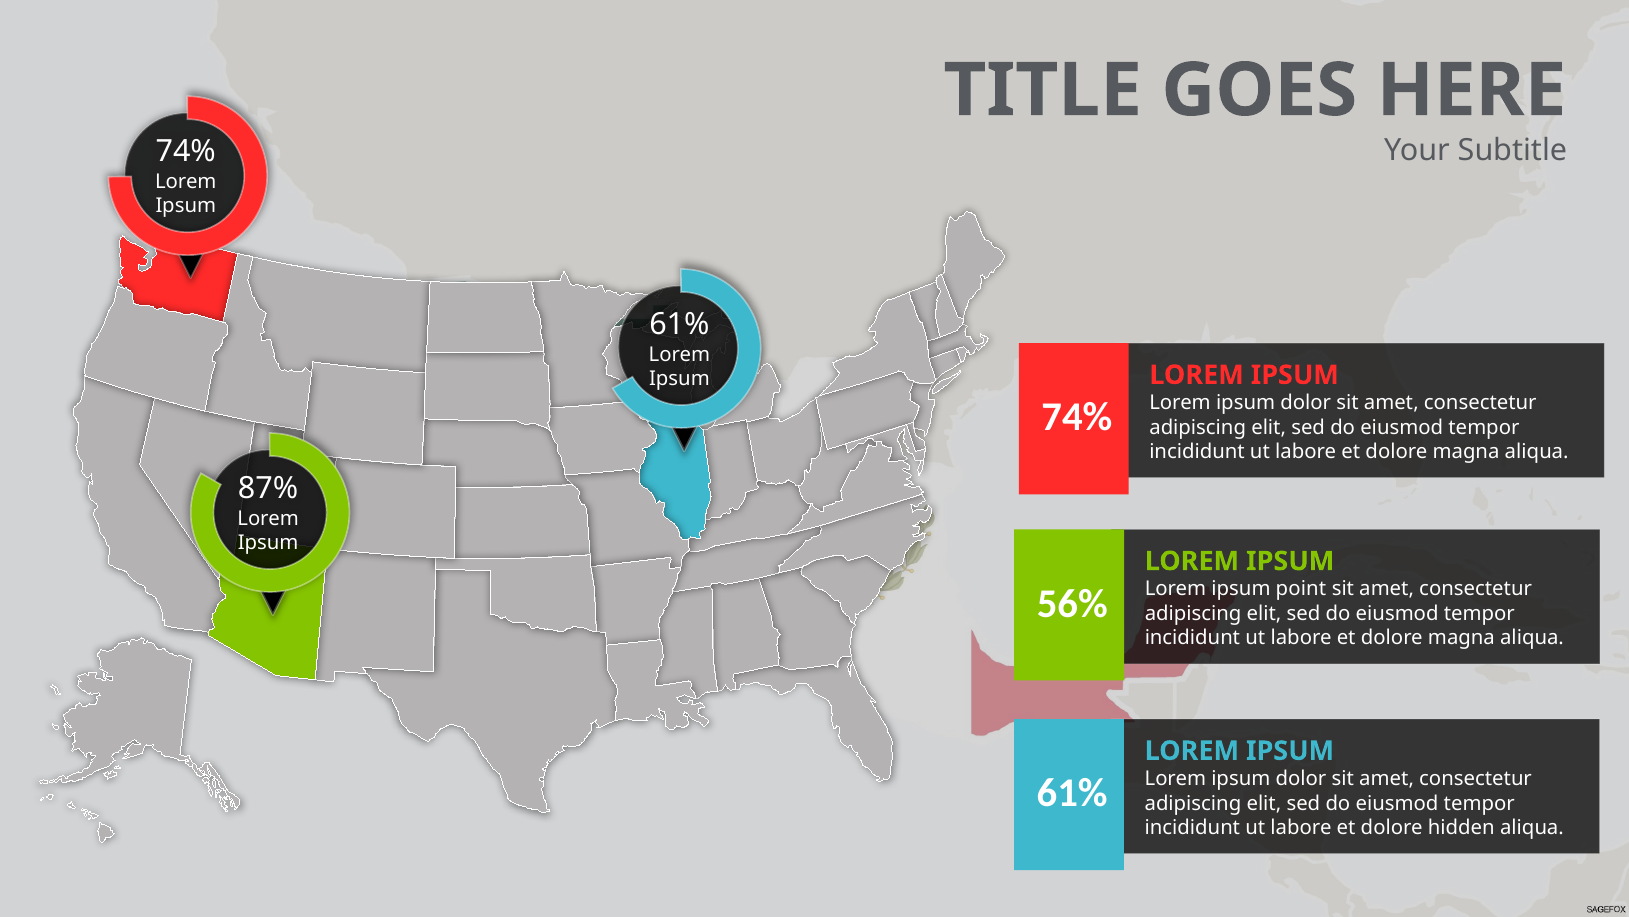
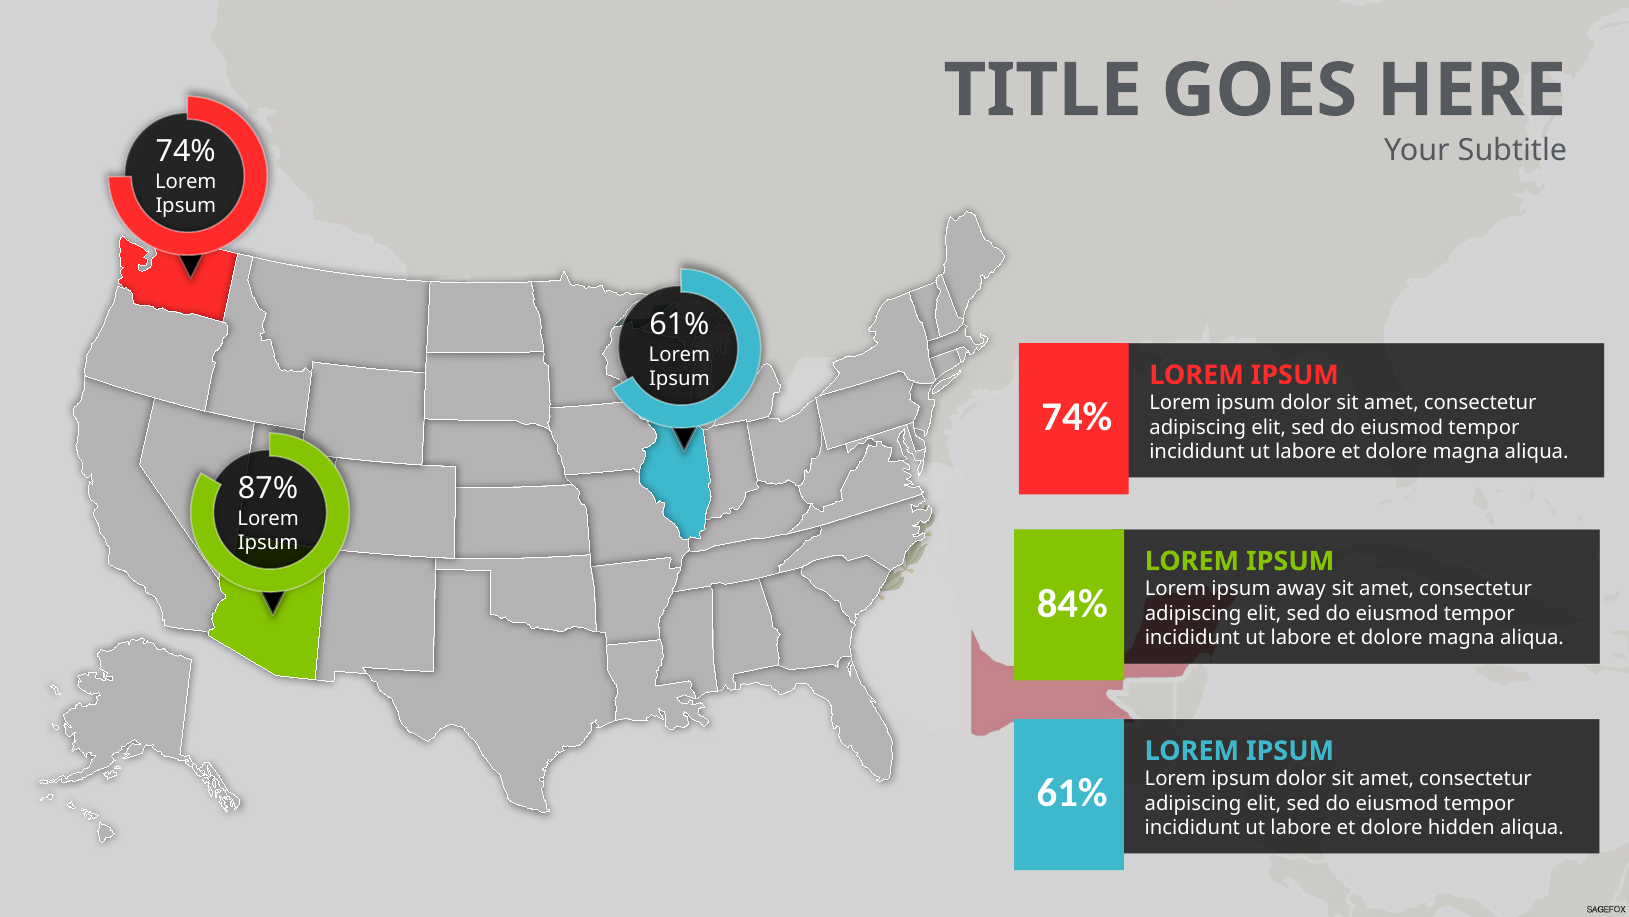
point: point -> away
56%: 56% -> 84%
